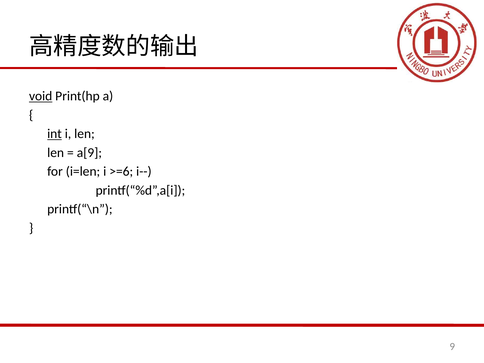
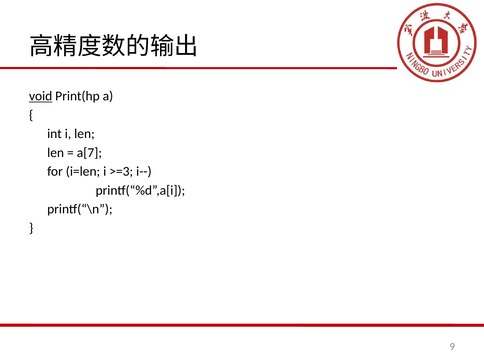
int underline: present -> none
a[9: a[9 -> a[7
>=6: >=6 -> >=3
